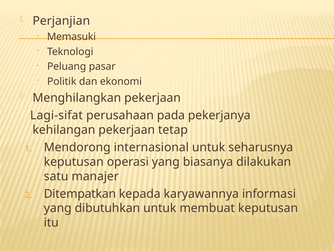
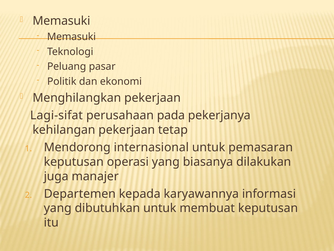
Perjanjian at (61, 21): Perjanjian -> Memasuki
seharusnya: seharusnya -> pemasaran
satu: satu -> juga
Ditempatkan: Ditempatkan -> Departemen
